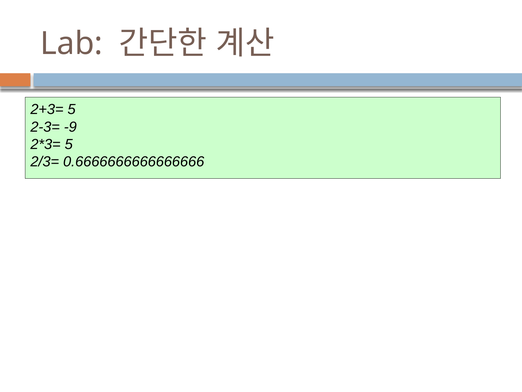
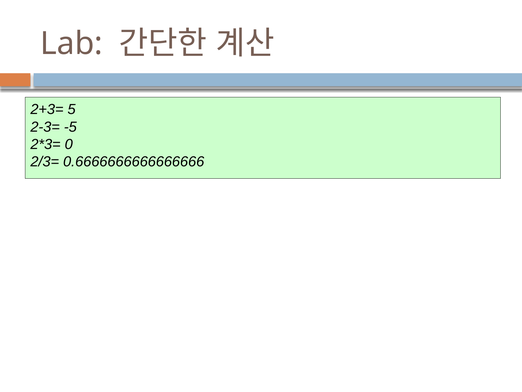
-9: -9 -> -5
5 at (69, 144): 5 -> 0
